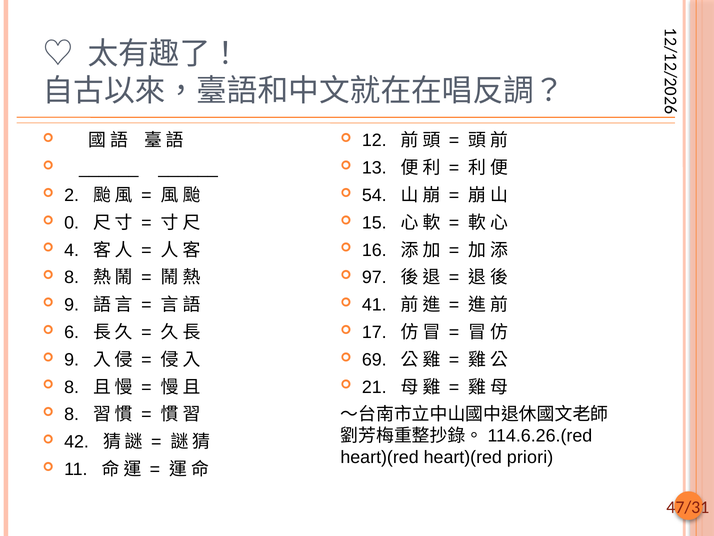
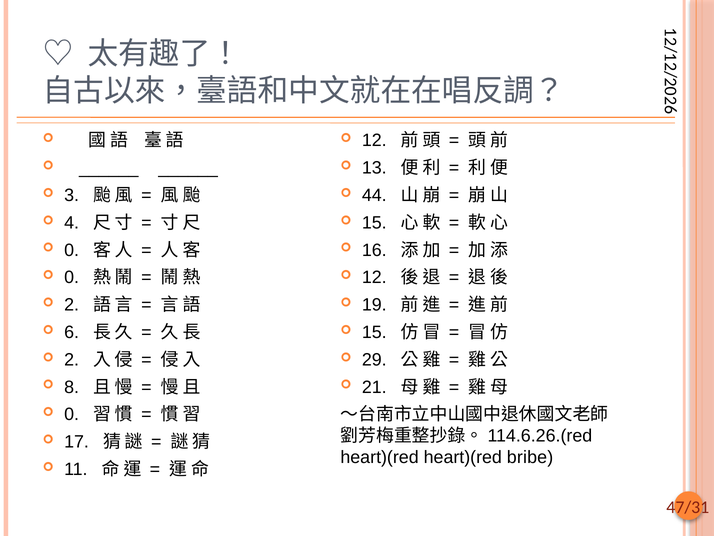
2 at (72, 195): 2 -> 3
54: 54 -> 44
0 at (72, 223): 0 -> 4
4 at (72, 250): 4 -> 0
8 at (72, 277): 8 -> 0
97 at (374, 277): 97 -> 12
9 at (72, 305): 9 -> 2
41: 41 -> 19
17 at (374, 332): 17 -> 15
9 at (72, 359): 9 -> 2
69: 69 -> 29
8 at (72, 414): 8 -> 0
42: 42 -> 17
priori: priori -> bribe
